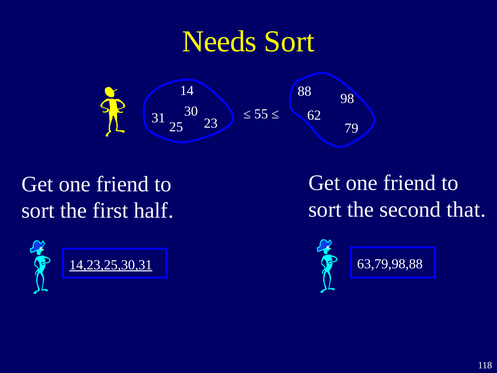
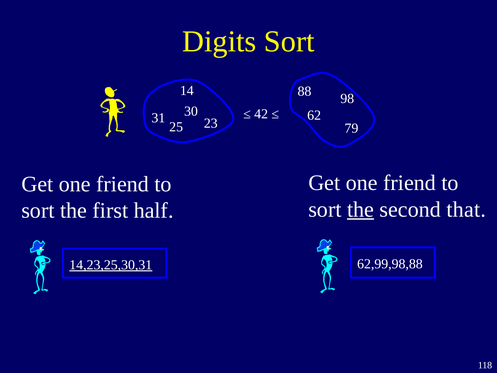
Needs: Needs -> Digits
55: 55 -> 42
the at (360, 209) underline: none -> present
63,79,98,88: 63,79,98,88 -> 62,99,98,88
